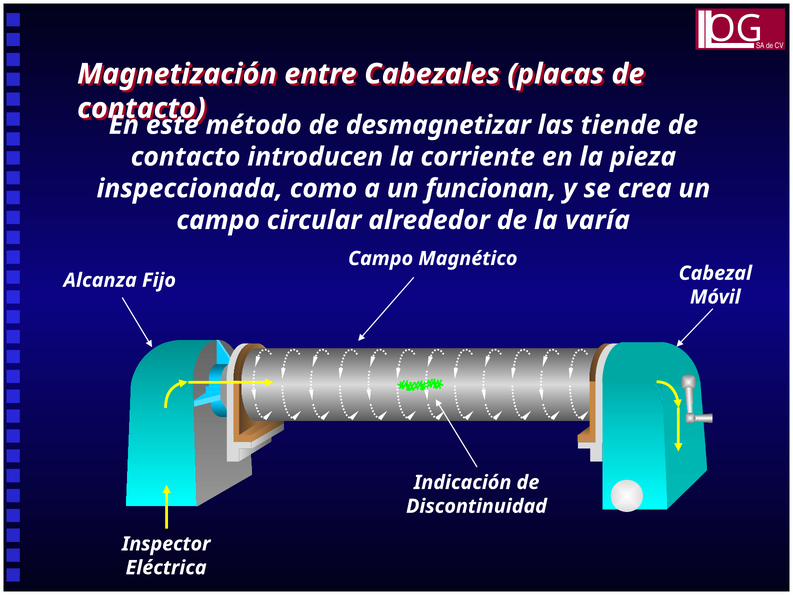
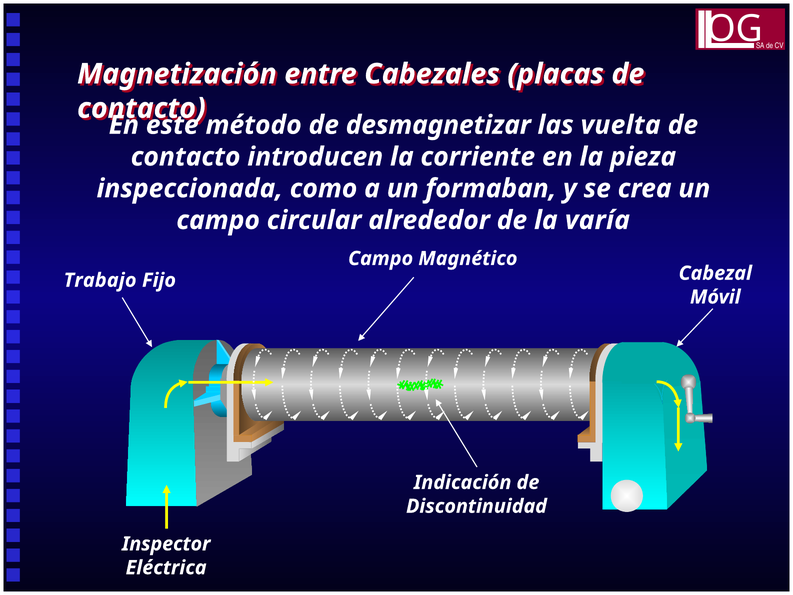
tiende: tiende -> vuelta
funcionan: funcionan -> formaban
Alcanza: Alcanza -> Trabajo
